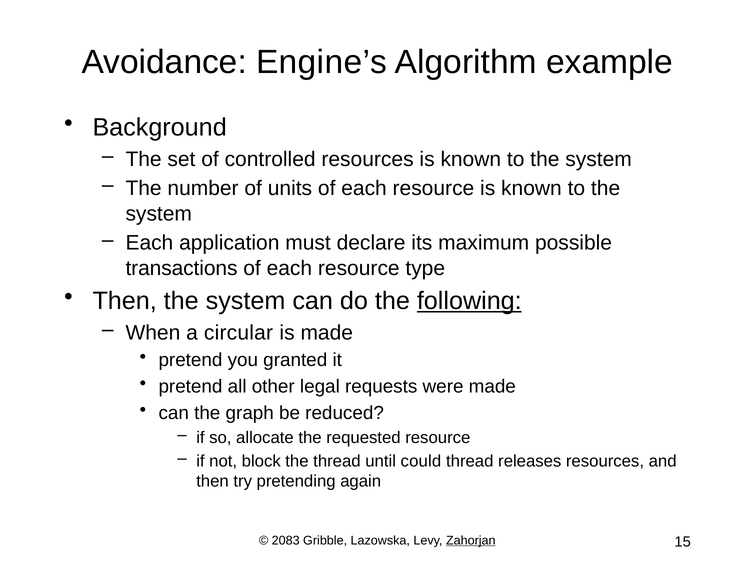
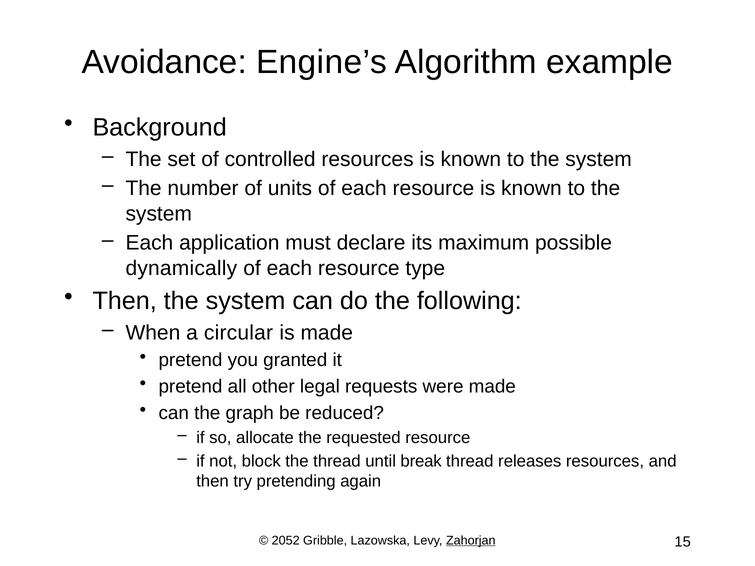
transactions: transactions -> dynamically
following underline: present -> none
could: could -> break
2083: 2083 -> 2052
